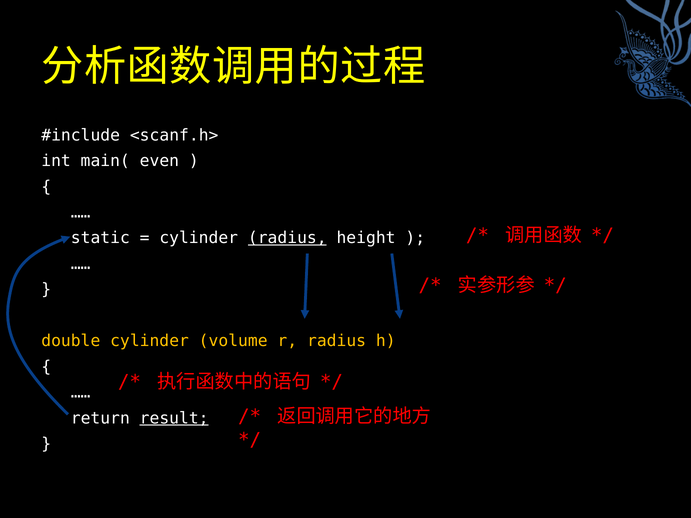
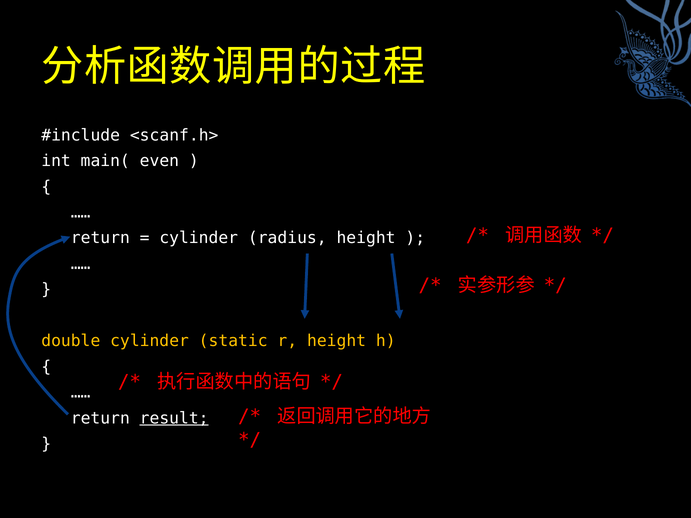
static at (100, 238): static -> return
radius at (287, 238) underline: present -> none
volume: volume -> static
r radius: radius -> height
